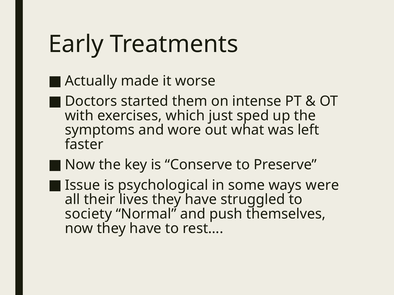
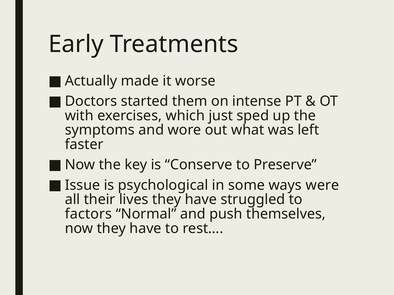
society: society -> factors
